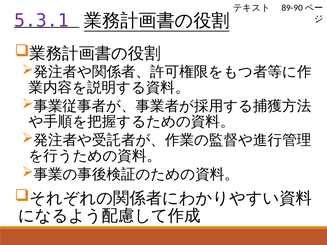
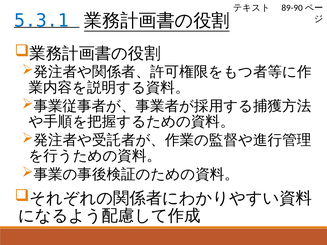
5.3.1 colour: purple -> blue
